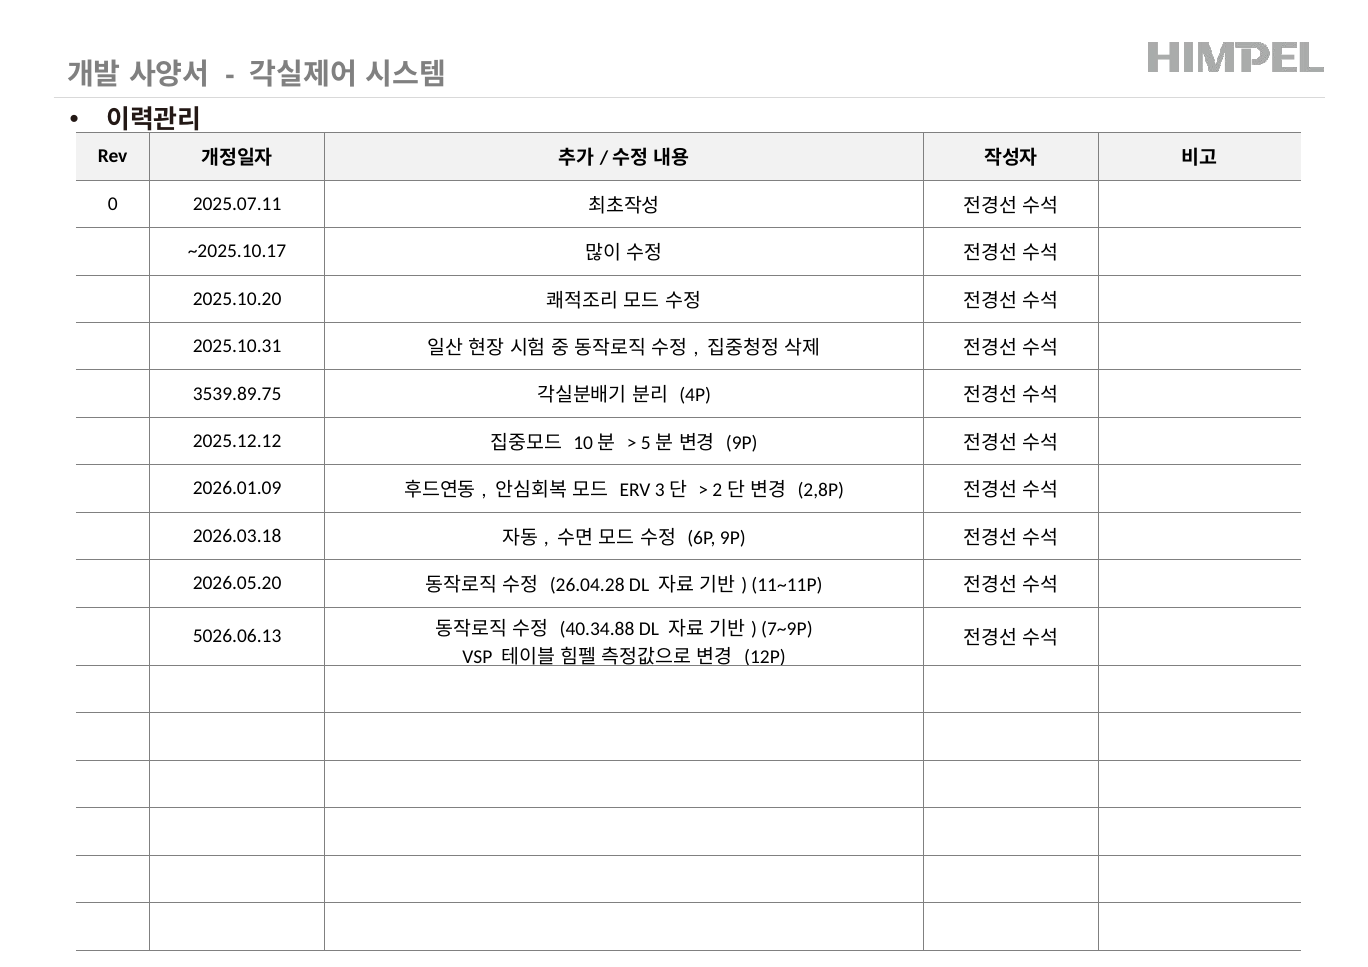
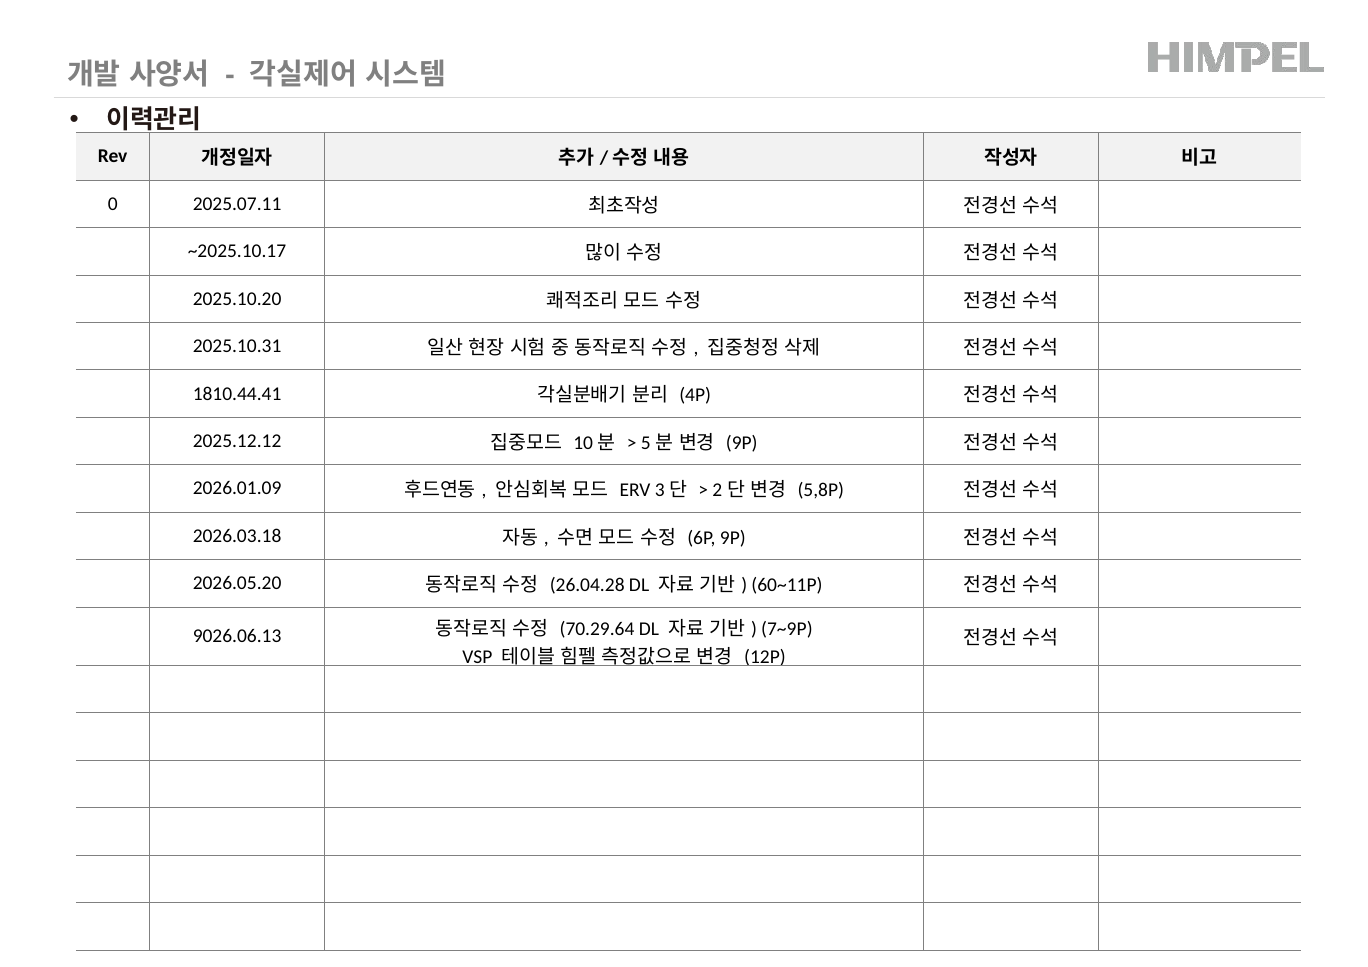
3539.89.75: 3539.89.75 -> 1810.44.41
2,8P: 2,8P -> 5,8P
11~11P: 11~11P -> 60~11P
5026.06.13: 5026.06.13 -> 9026.06.13
40.34.88: 40.34.88 -> 70.29.64
